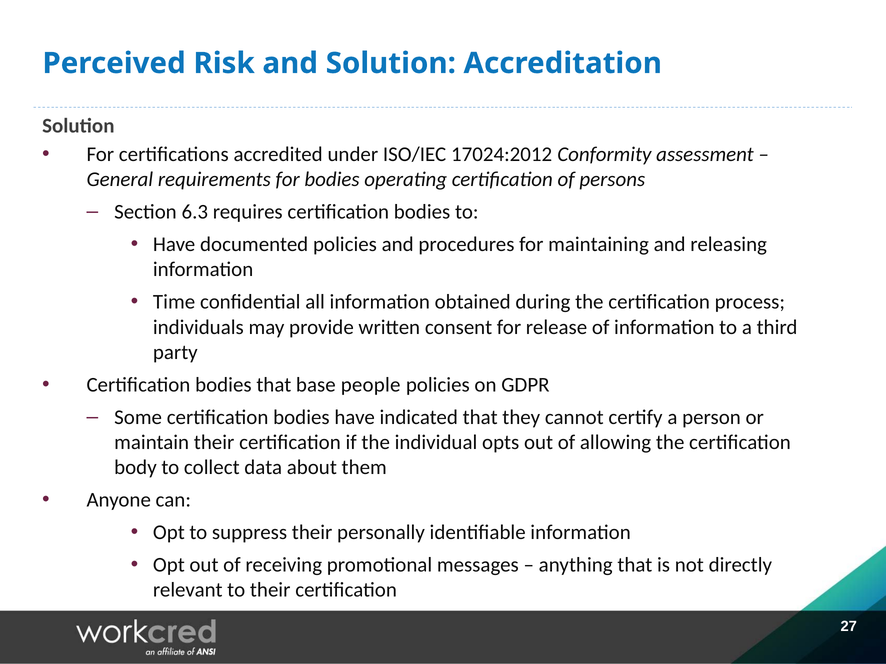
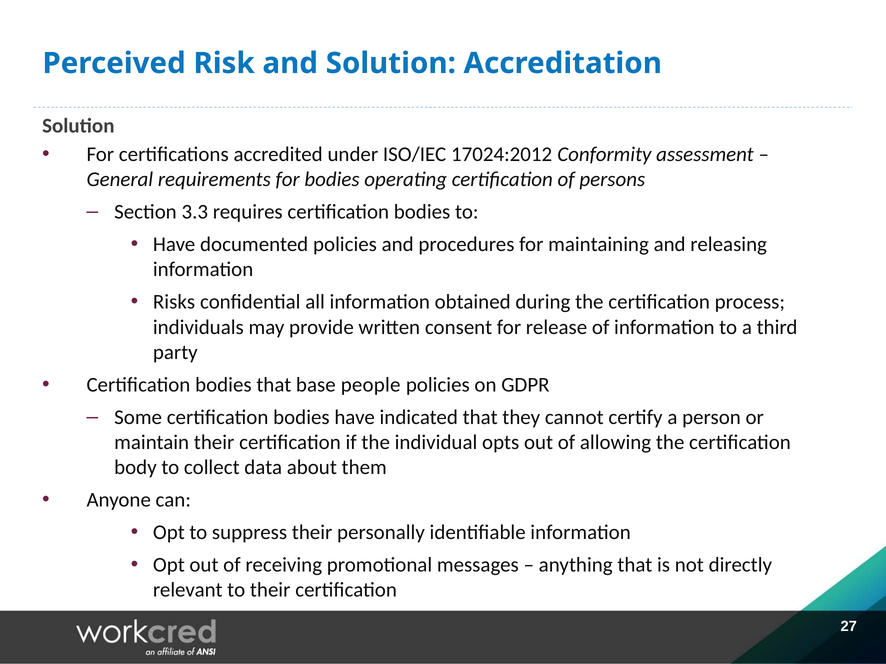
6.3: 6.3 -> 3.3
Time: Time -> Risks
